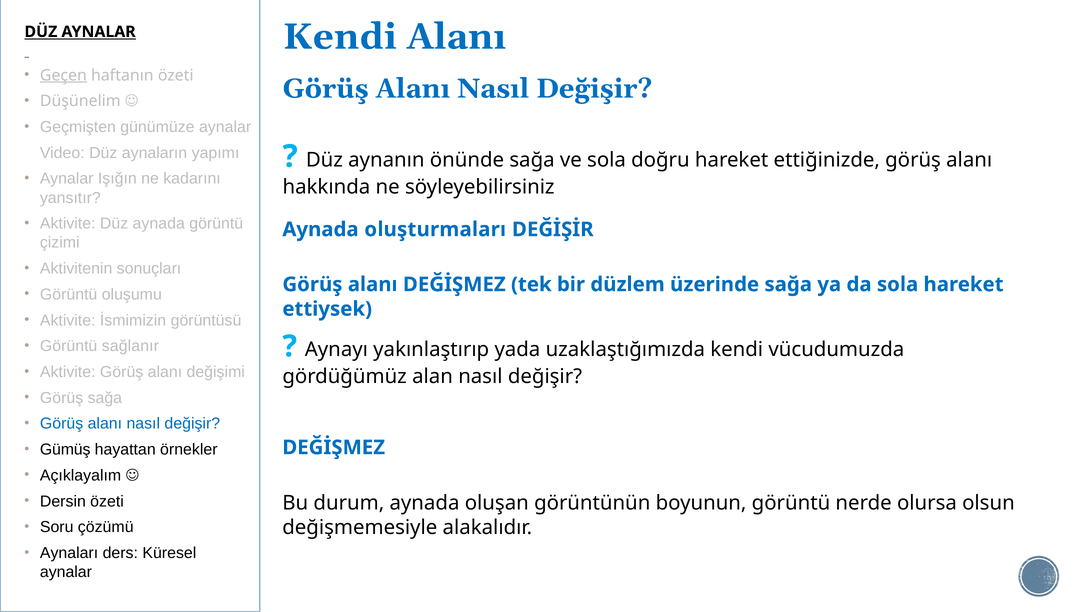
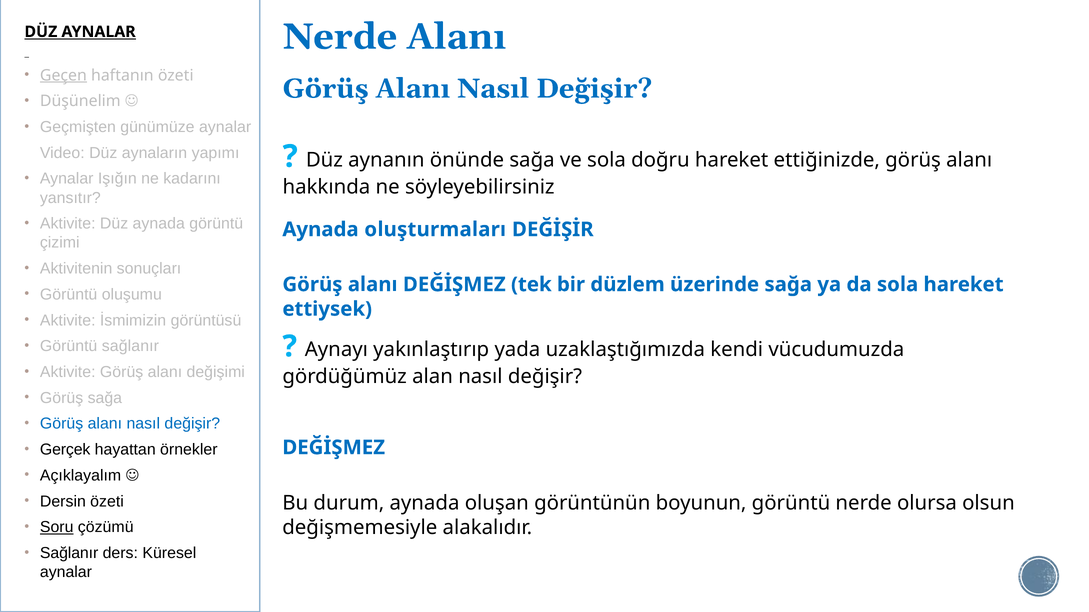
Kendi at (340, 37): Kendi -> Nerde
Gümüş: Gümüş -> Gerçek
Soru underline: none -> present
Aynaları at (69, 554): Aynaları -> Sağlanır
